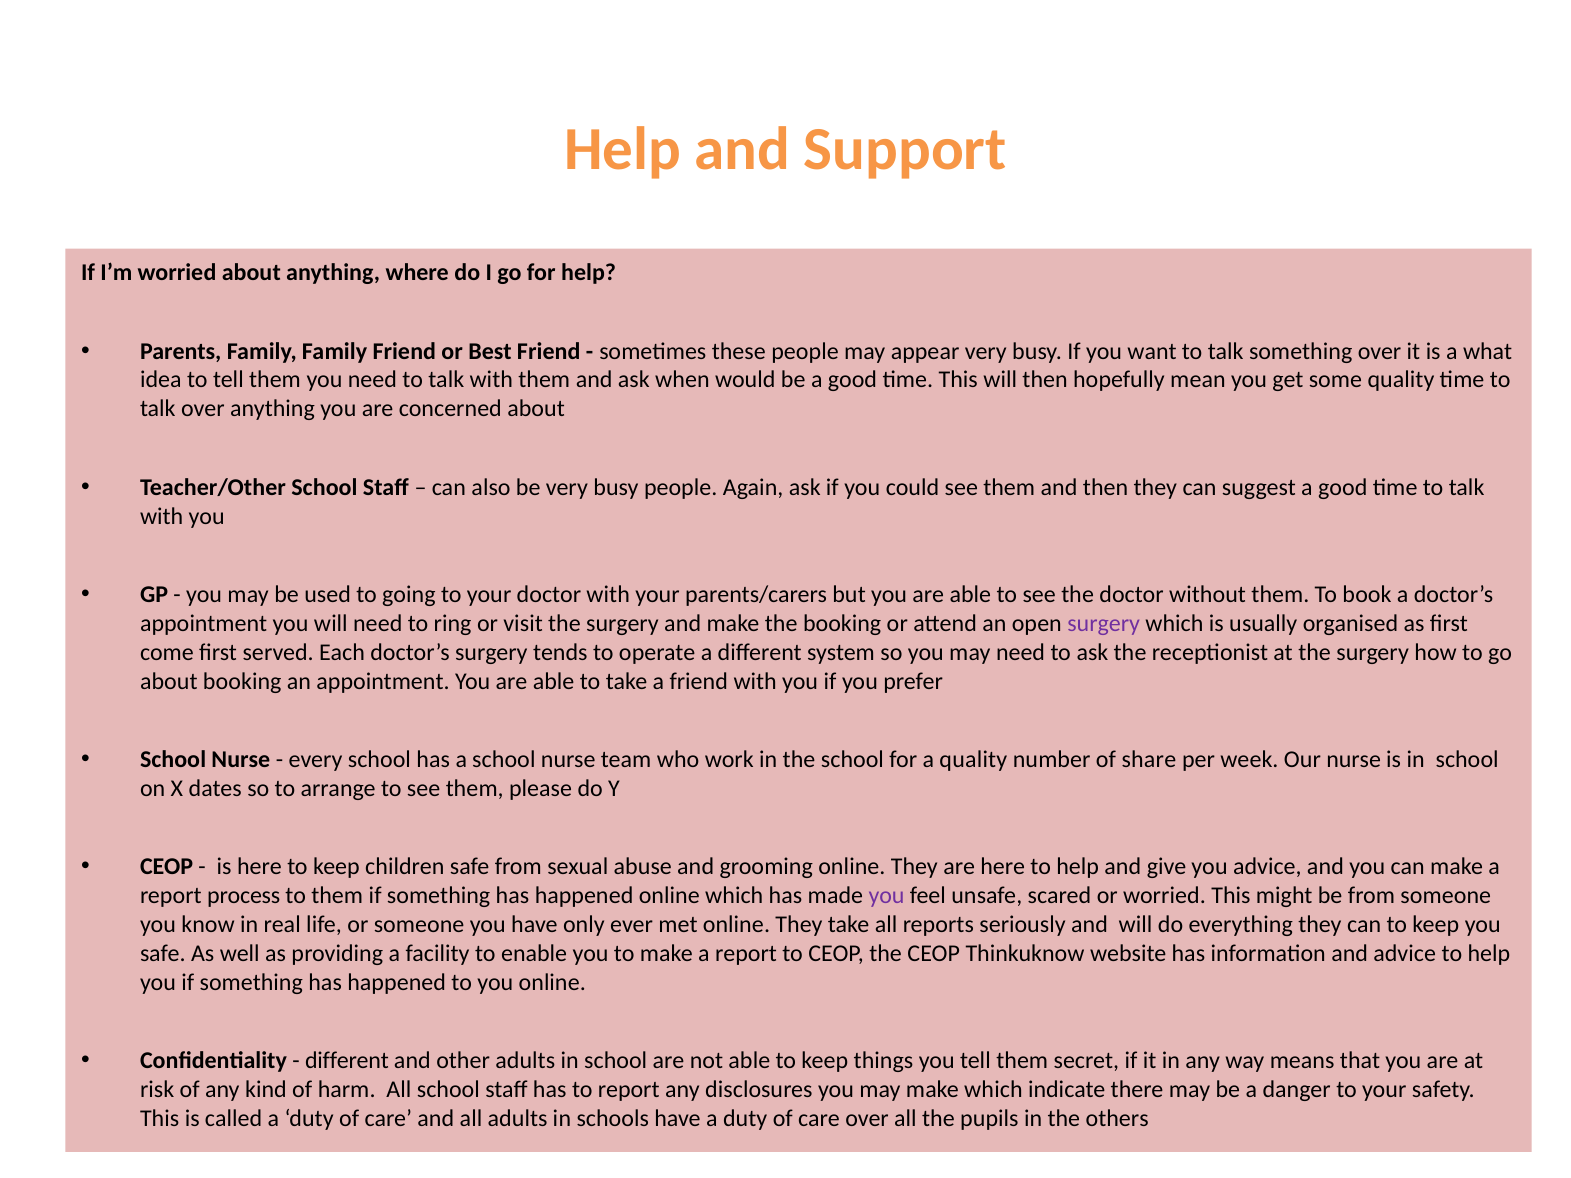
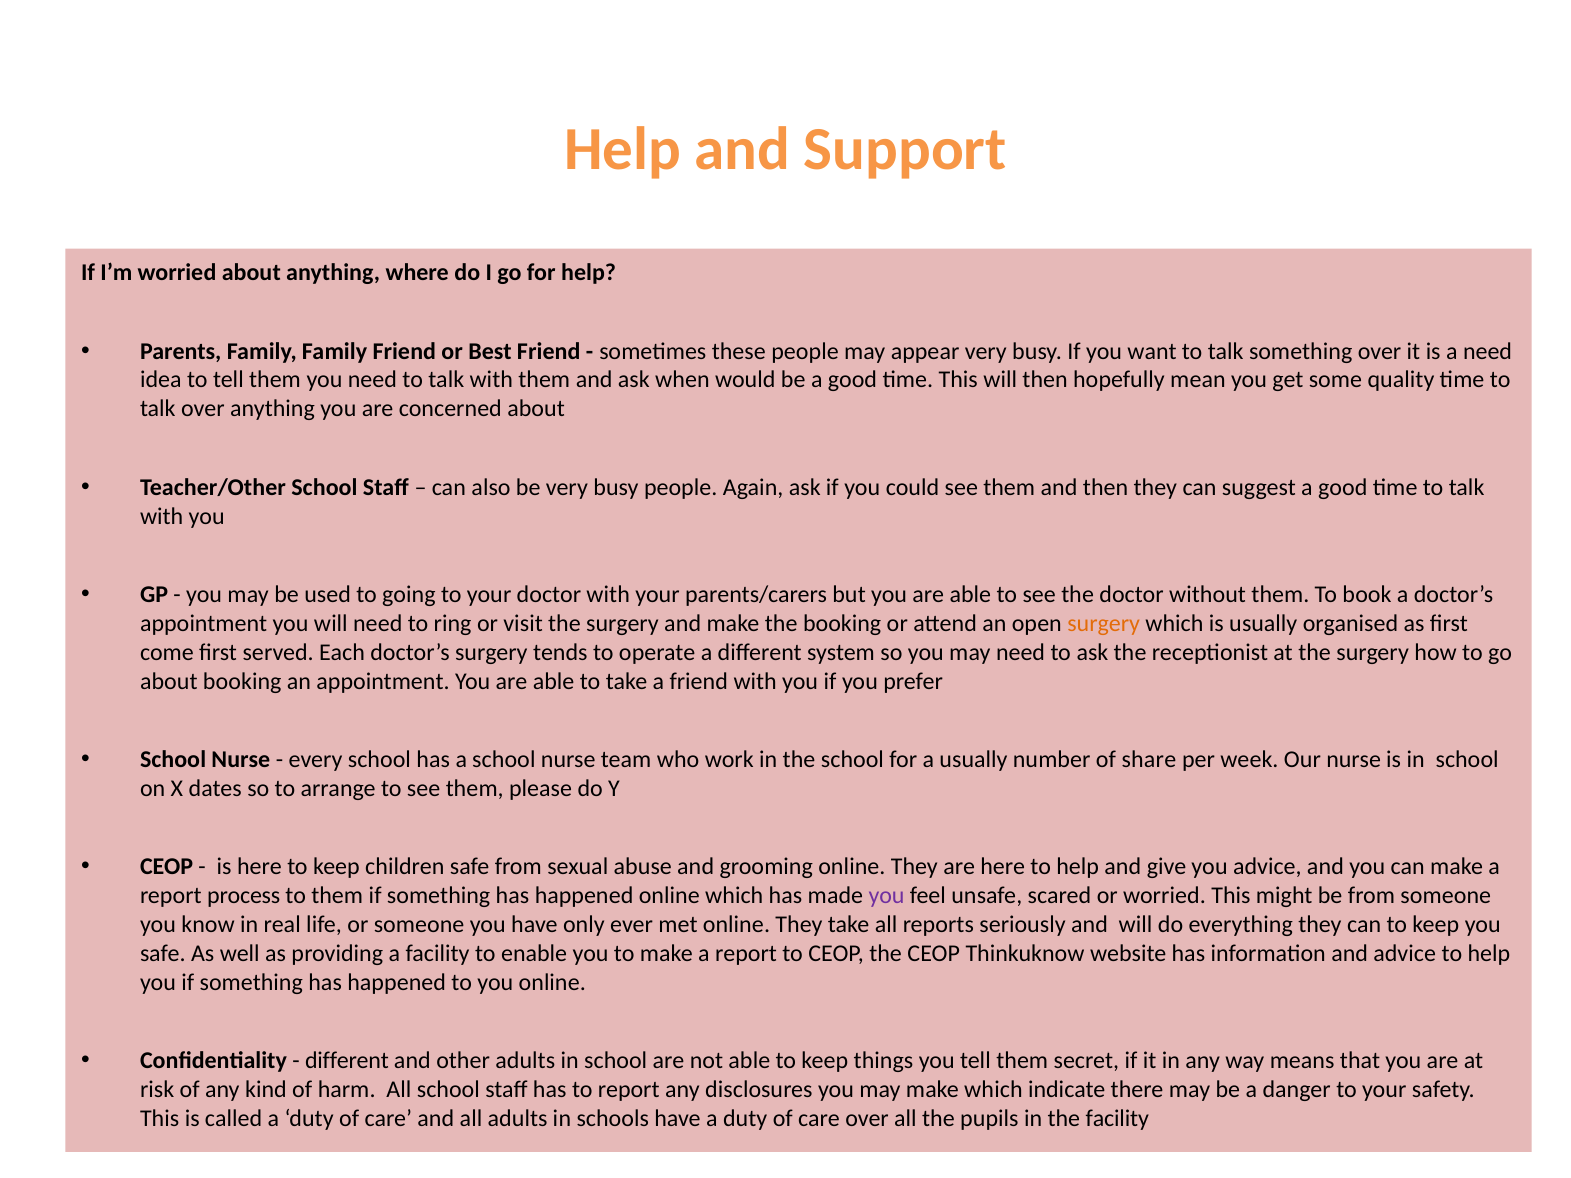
a what: what -> need
surgery at (1104, 624) colour: purple -> orange
a quality: quality -> usually
the others: others -> facility
